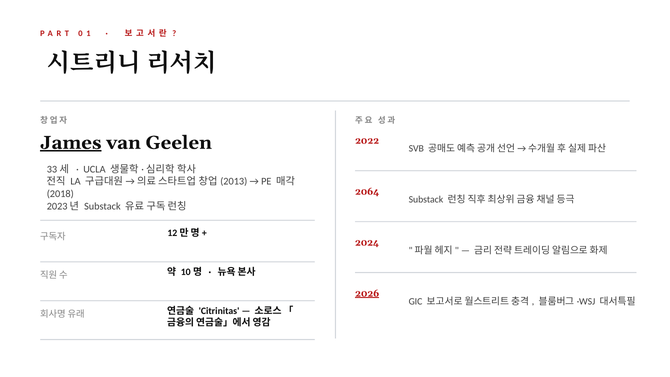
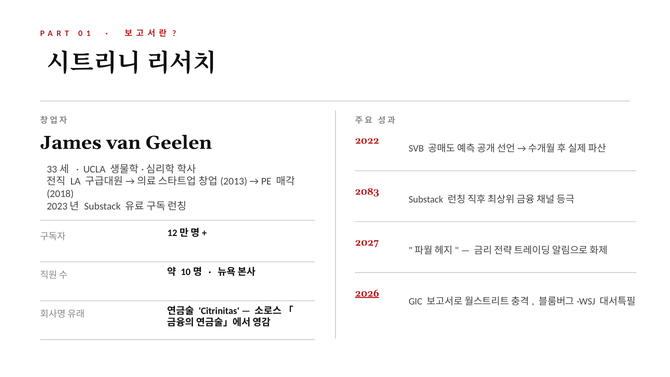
James underline: present -> none
2064: 2064 -> 2083
2024: 2024 -> 2027
